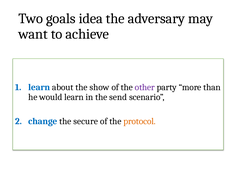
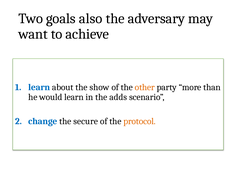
idea: idea -> also
other colour: purple -> orange
send: send -> adds
